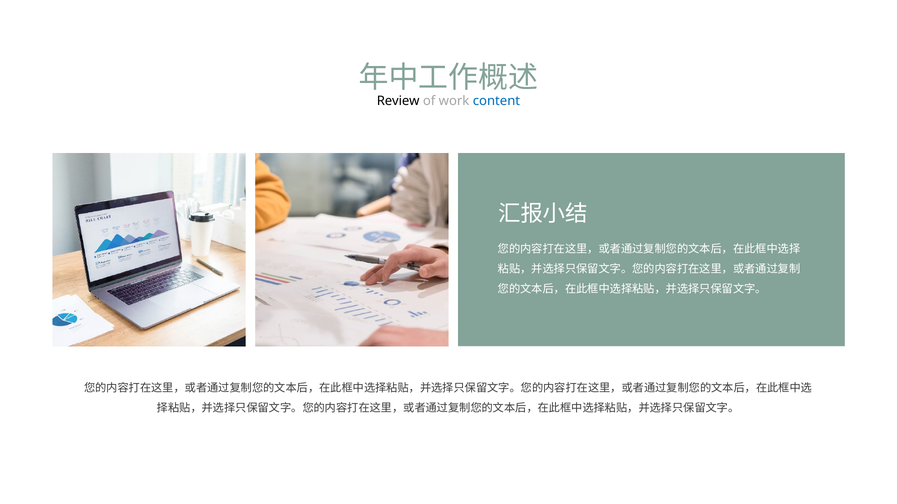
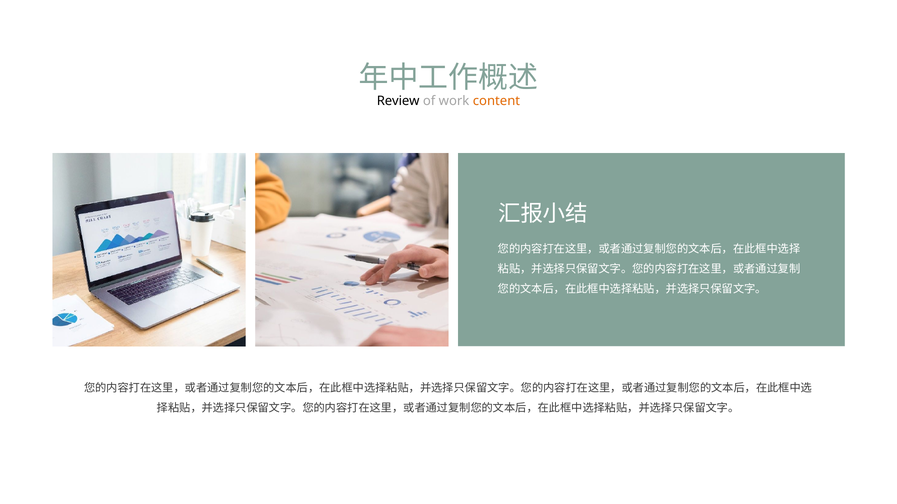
content colour: blue -> orange
